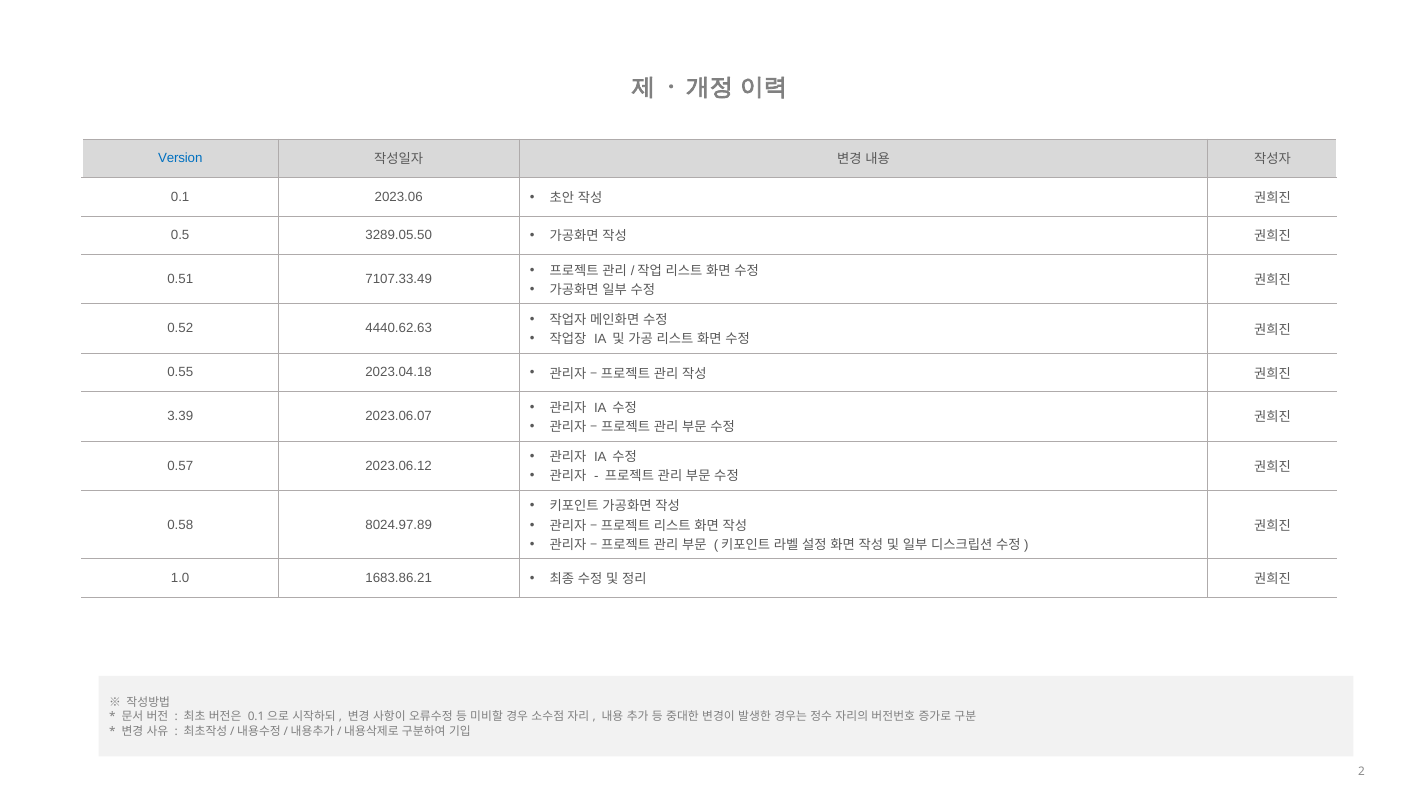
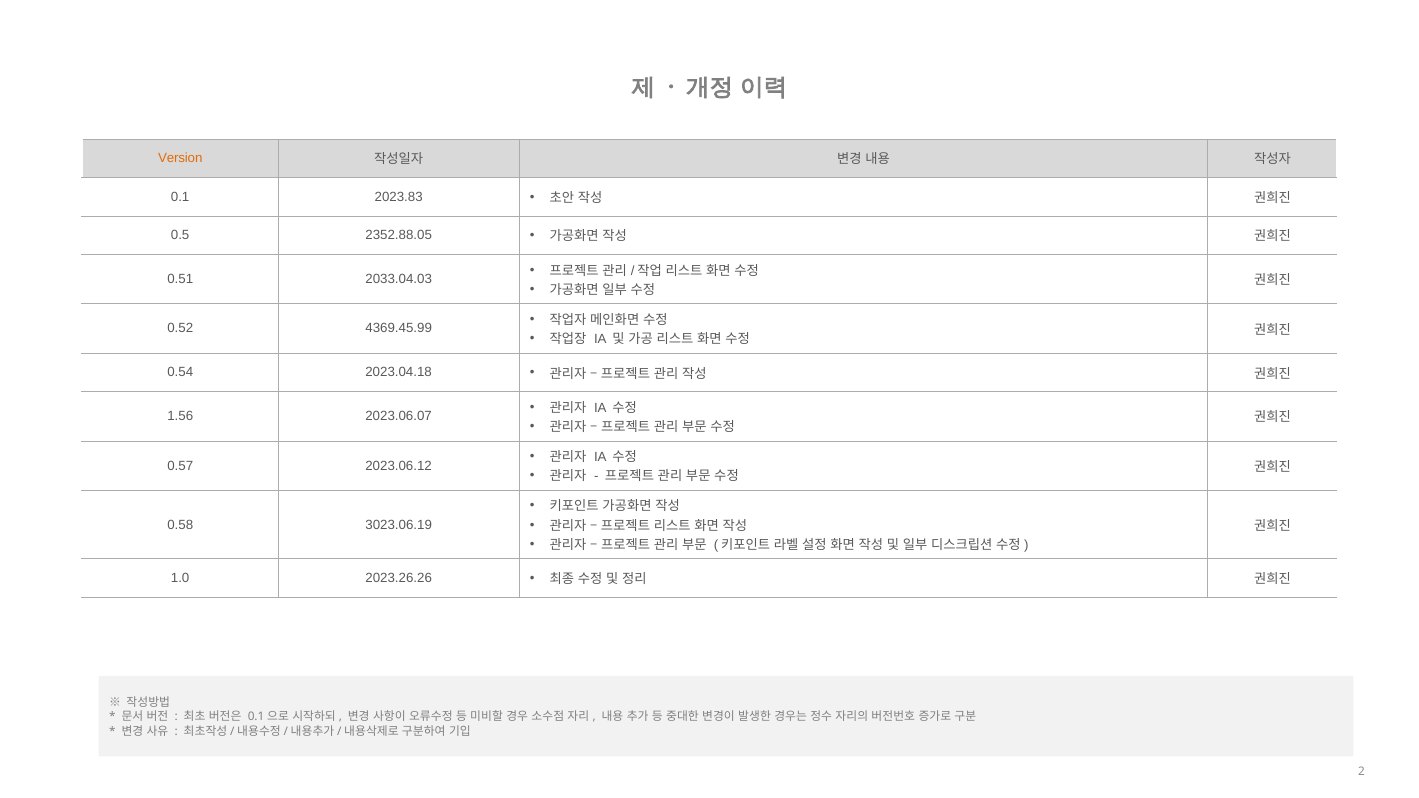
Version colour: blue -> orange
2023.06: 2023.06 -> 2023.83
3289.05.50: 3289.05.50 -> 2352.88.05
7107.33.49: 7107.33.49 -> 2033.04.03
4440.62.63: 4440.62.63 -> 4369.45.99
0.55: 0.55 -> 0.54
3.39: 3.39 -> 1.56
8024.97.89: 8024.97.89 -> 3023.06.19
1683.86.21: 1683.86.21 -> 2023.26.26
